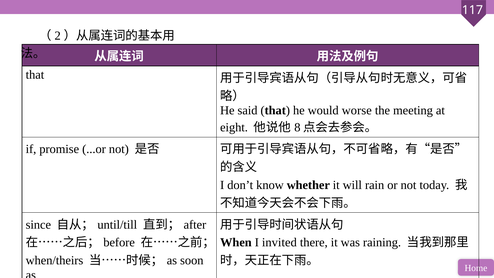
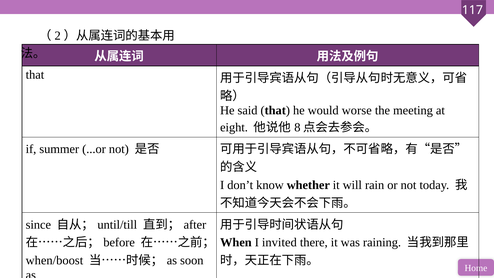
promise: promise -> summer
when/theirs: when/theirs -> when/boost
